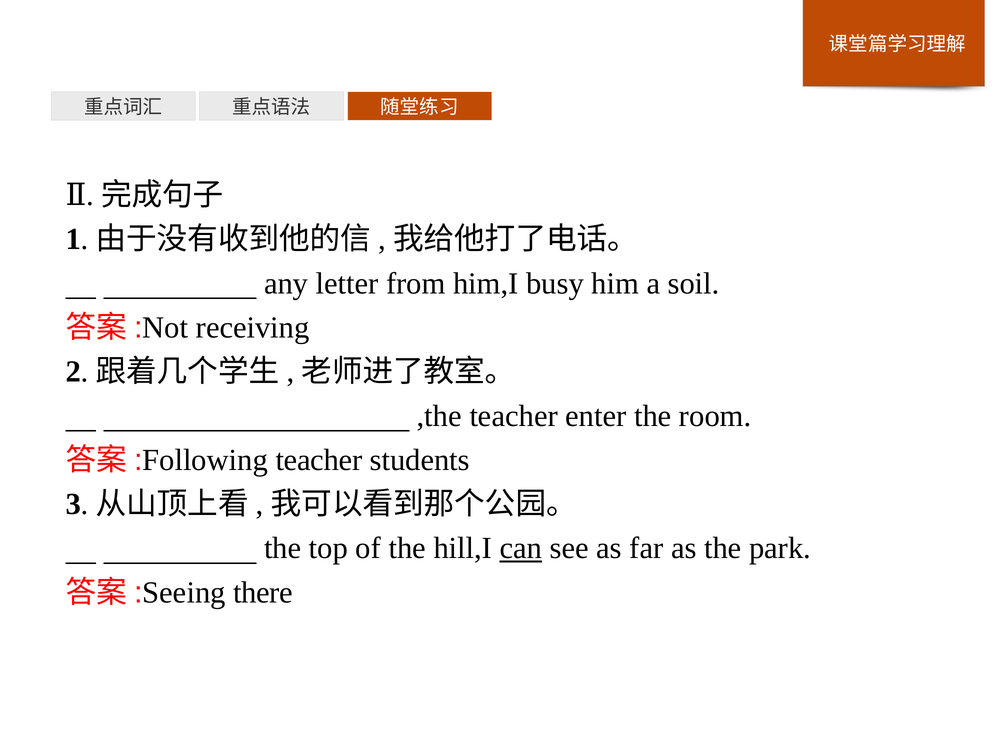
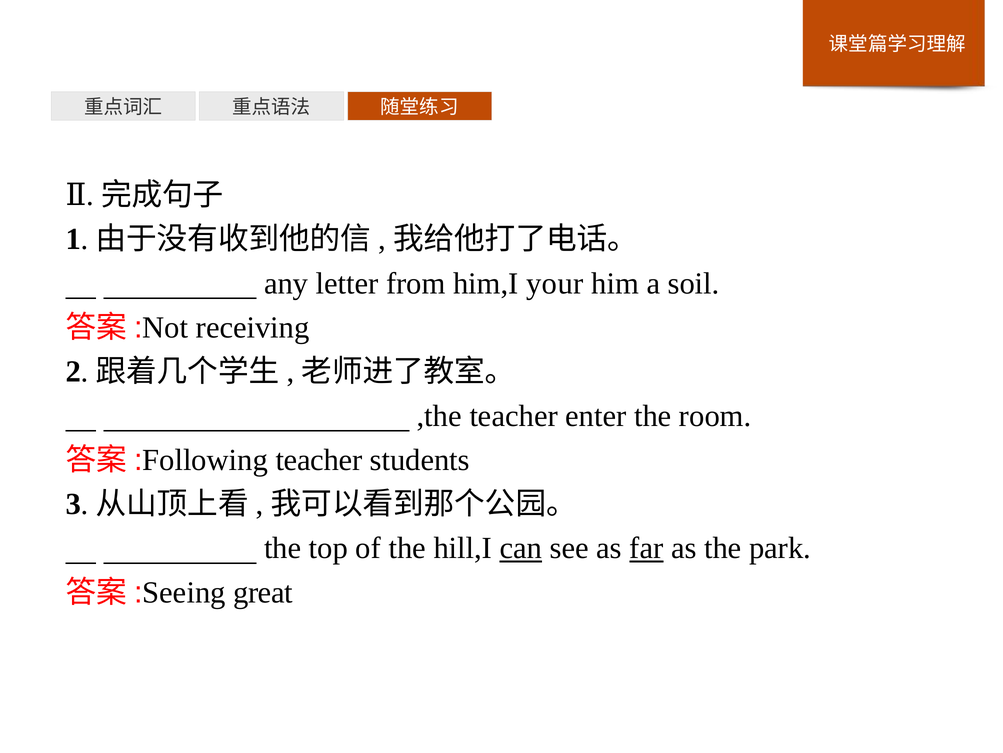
busy: busy -> your
far underline: none -> present
there: there -> great
